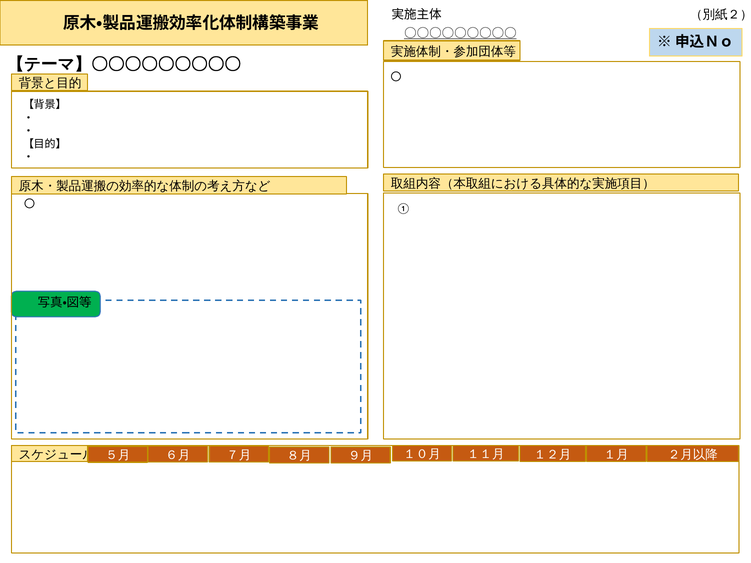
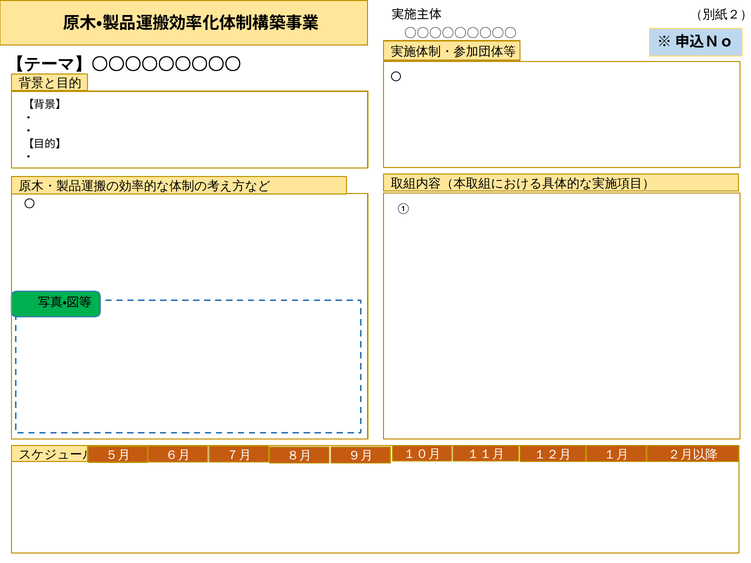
〇〇〇〇〇〇〇〇〇 underline: present -> none
